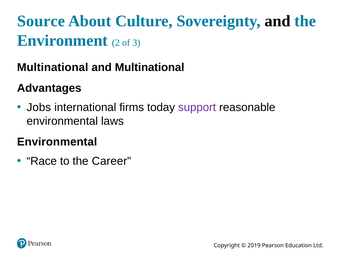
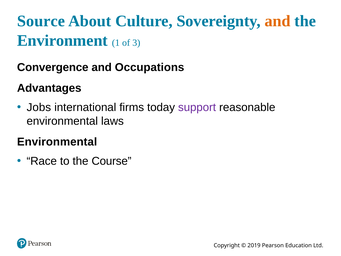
and at (278, 21) colour: black -> orange
2: 2 -> 1
Multinational at (53, 67): Multinational -> Convergence
and Multinational: Multinational -> Occupations
Career: Career -> Course
